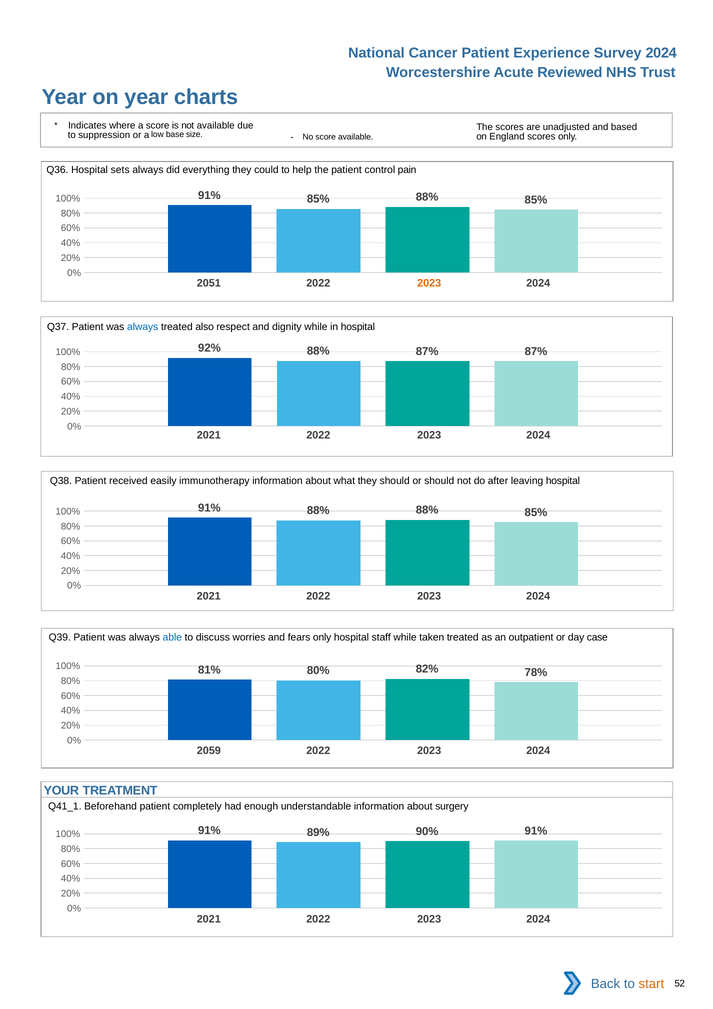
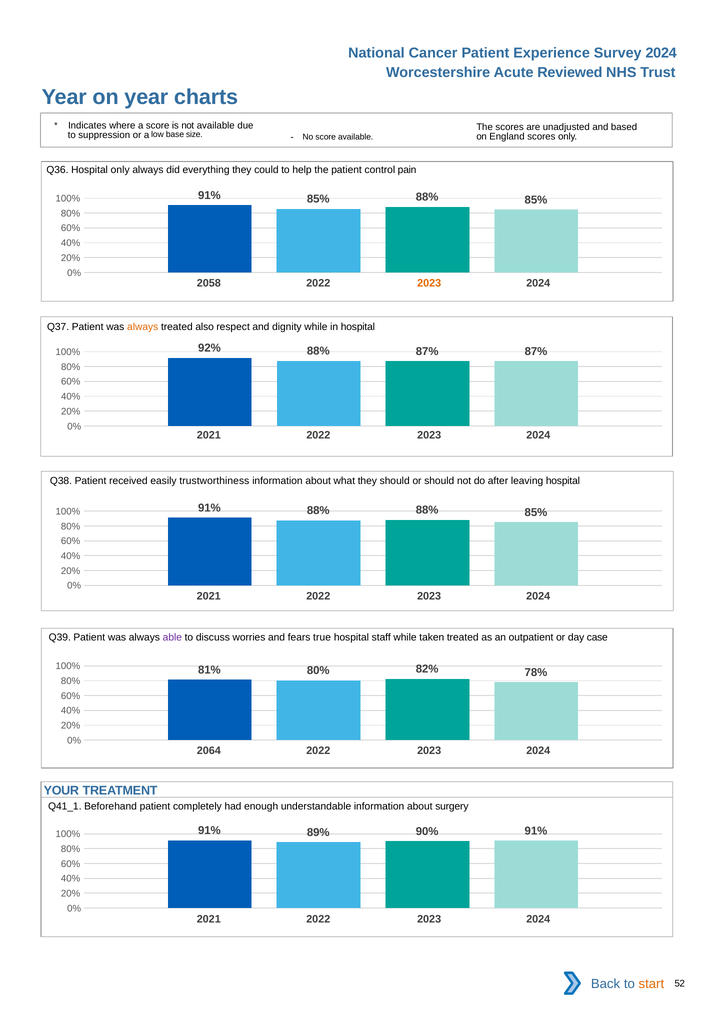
Hospital sets: sets -> only
2051: 2051 -> 2058
always at (143, 327) colour: blue -> orange
immunotherapy: immunotherapy -> trustworthiness
able colour: blue -> purple
fears only: only -> true
2059: 2059 -> 2064
